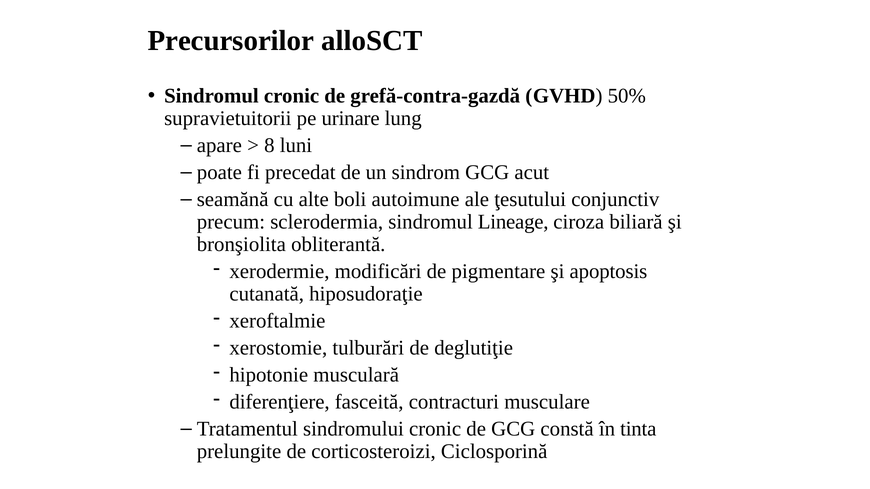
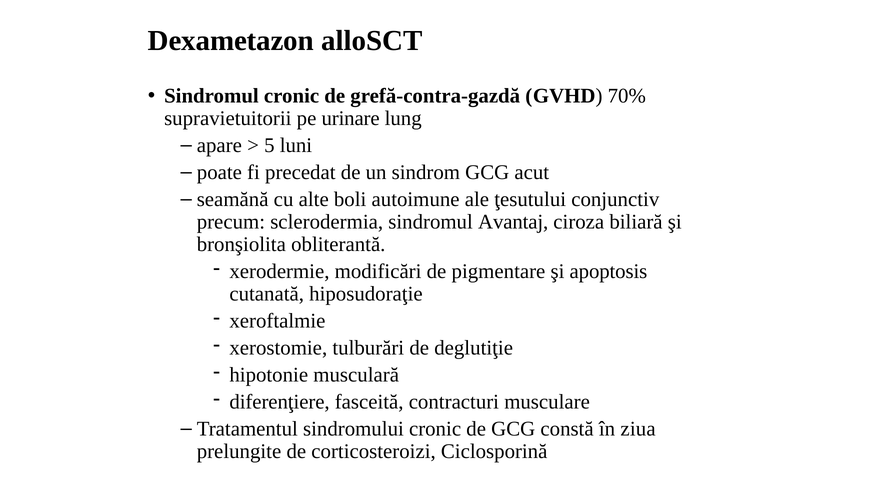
Precursorilor: Precursorilor -> Dexametazon
50%: 50% -> 70%
8: 8 -> 5
Lineage: Lineage -> Avantaj
tinta: tinta -> ziua
